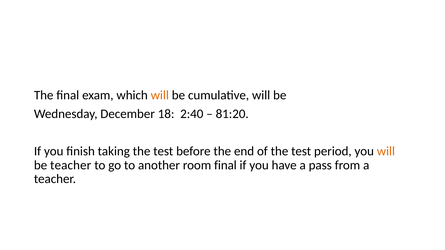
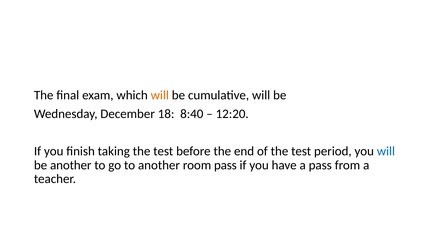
2:40: 2:40 -> 8:40
81:20: 81:20 -> 12:20
will at (386, 151) colour: orange -> blue
be teacher: teacher -> another
room final: final -> pass
